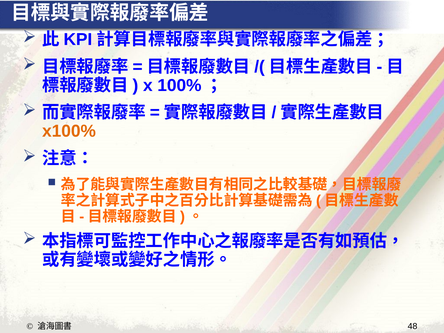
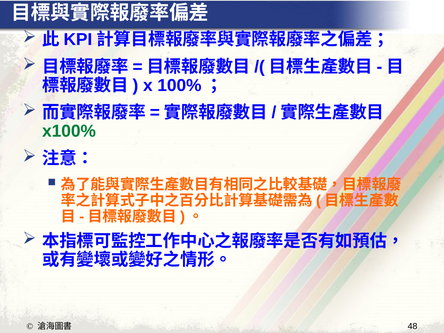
x100% colour: orange -> green
